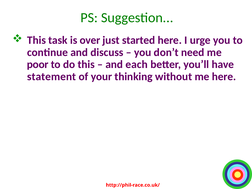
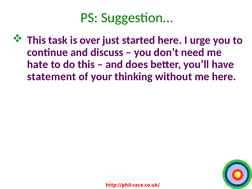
poor: poor -> hate
each: each -> does
